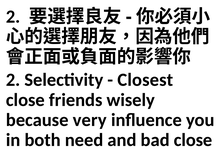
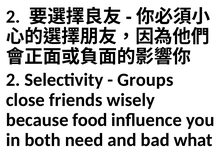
Closest: Closest -> Groups
very: very -> food
bad close: close -> what
